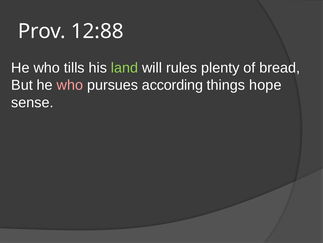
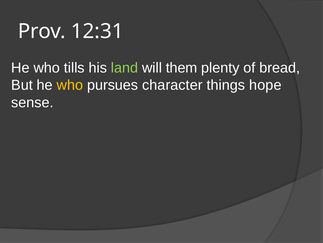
12:88: 12:88 -> 12:31
rules: rules -> them
who at (70, 85) colour: pink -> yellow
according: according -> character
